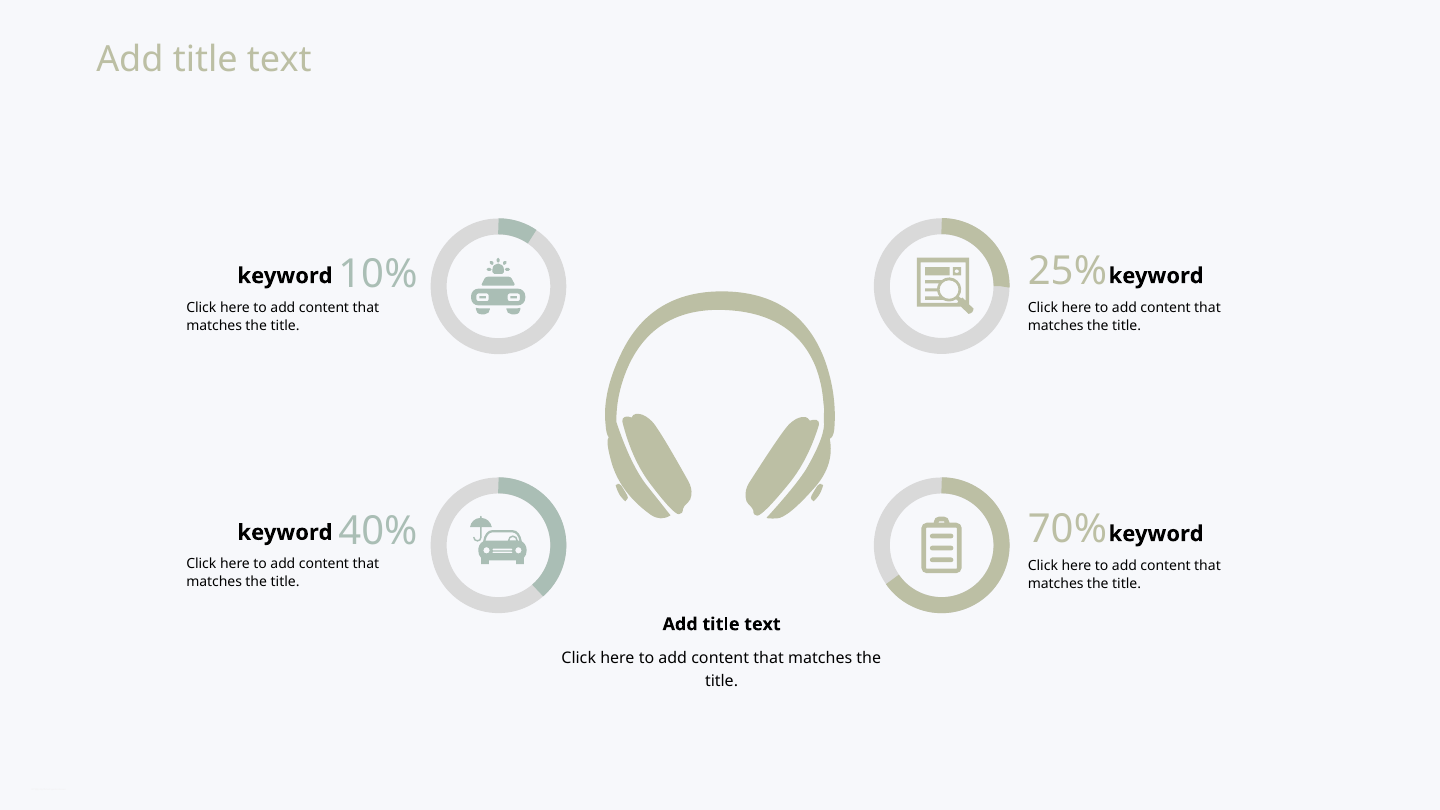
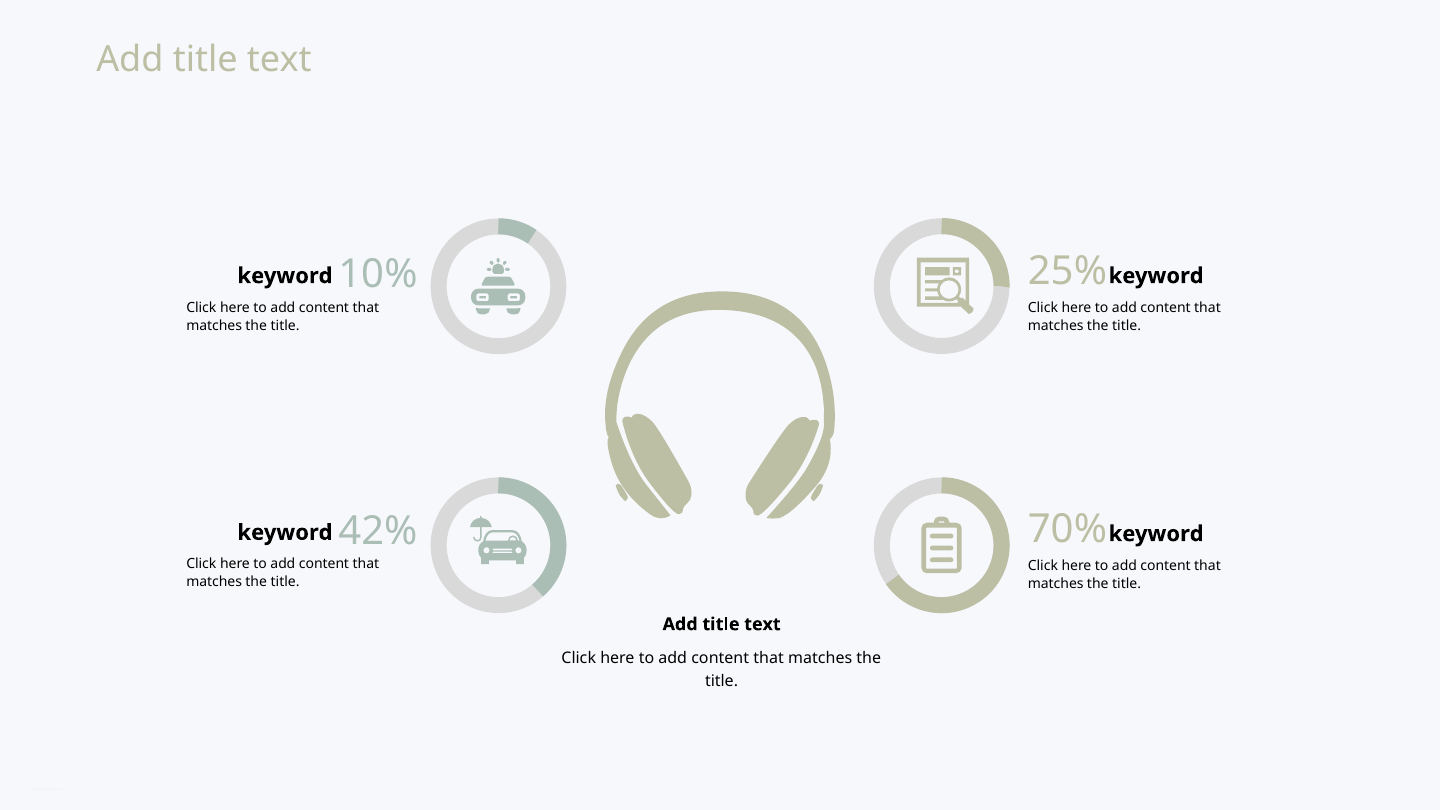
40%: 40% -> 42%
